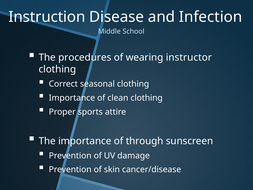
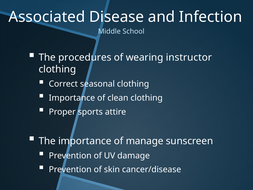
Instruction: Instruction -> Associated
through: through -> manage
